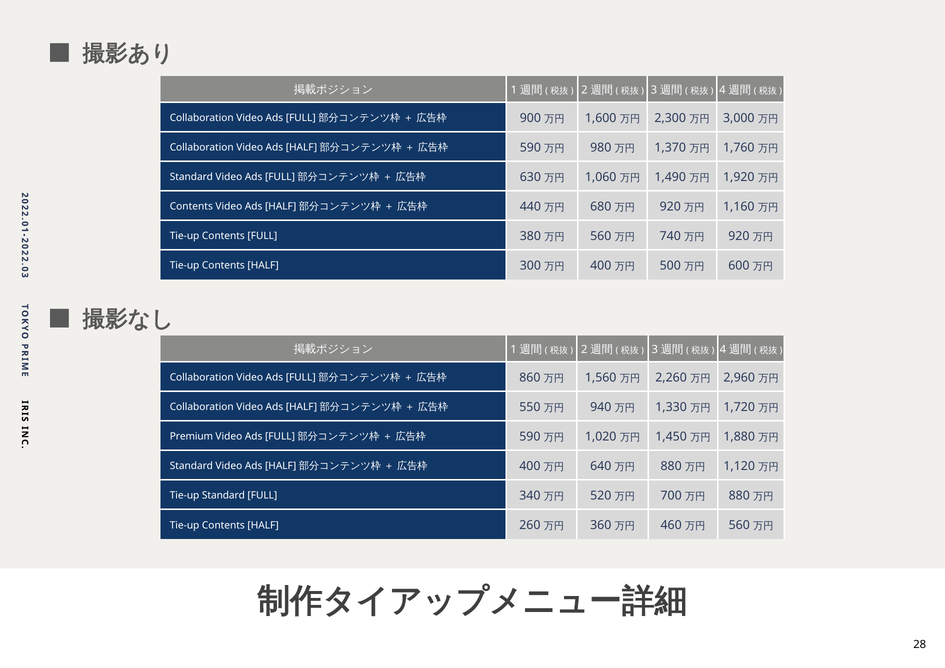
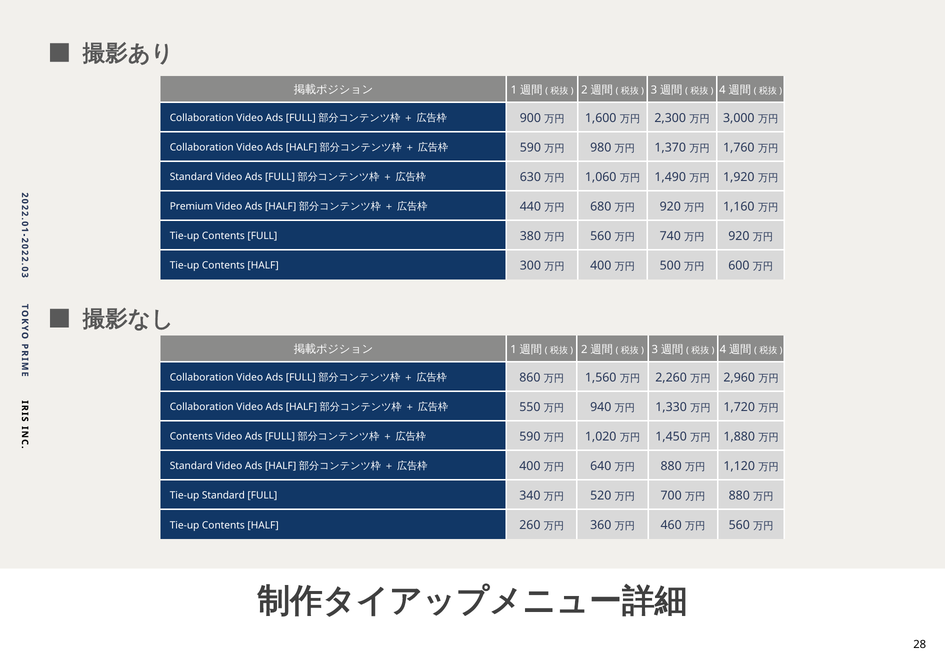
Contents at (191, 207): Contents -> Premium
Premium at (191, 437): Premium -> Contents
